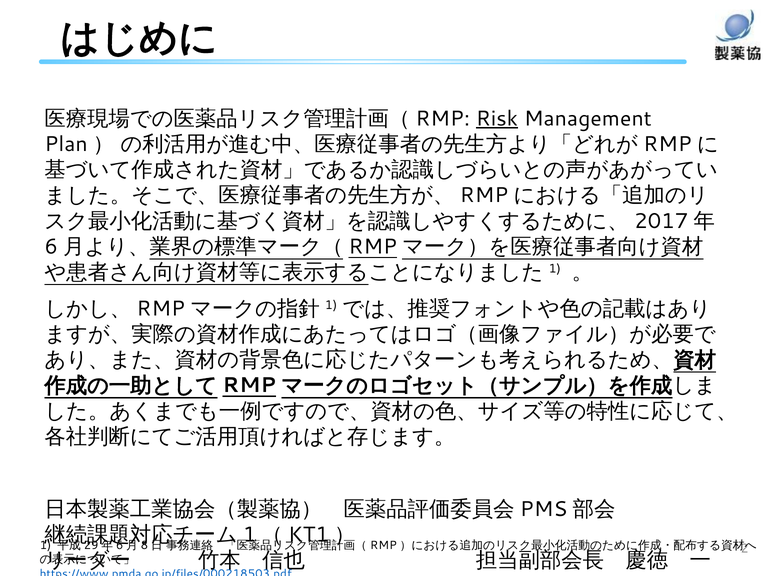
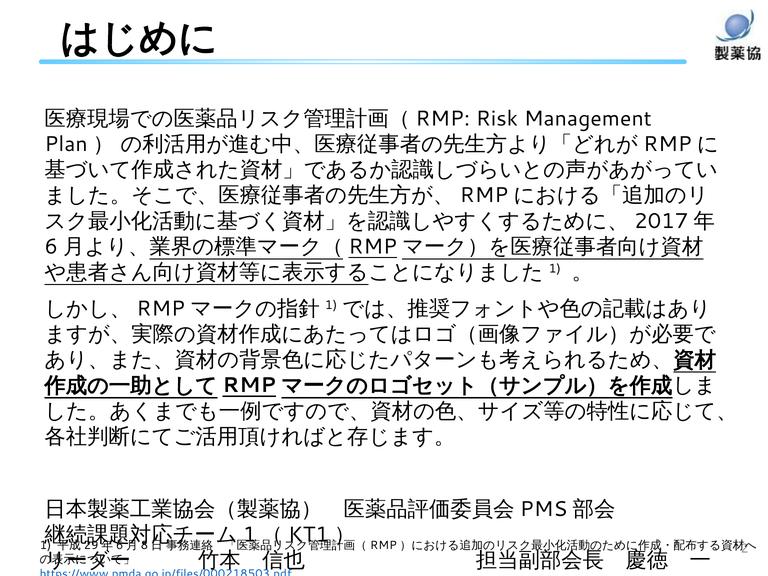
Risk underline: present -> none
